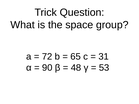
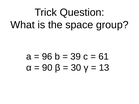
72: 72 -> 96
65: 65 -> 39
31: 31 -> 61
48: 48 -> 30
53: 53 -> 13
